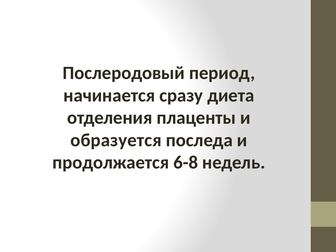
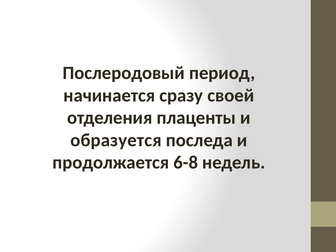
диета: диета -> своей
